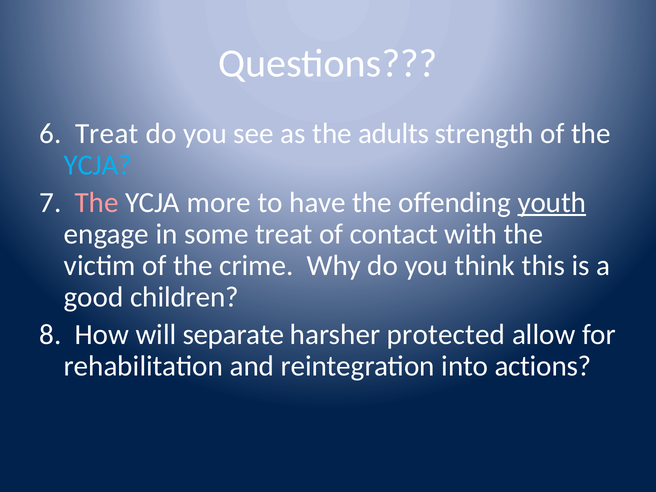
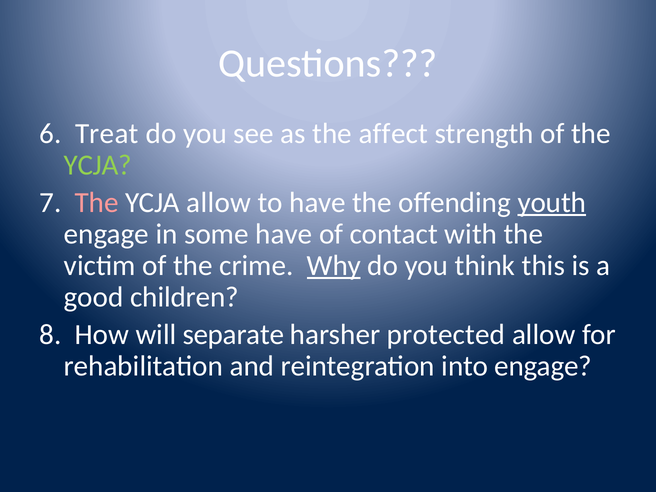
adults: adults -> affect
YCJA at (98, 165) colour: light blue -> light green
YCJA more: more -> allow
some treat: treat -> have
Why underline: none -> present
into actions: actions -> engage
